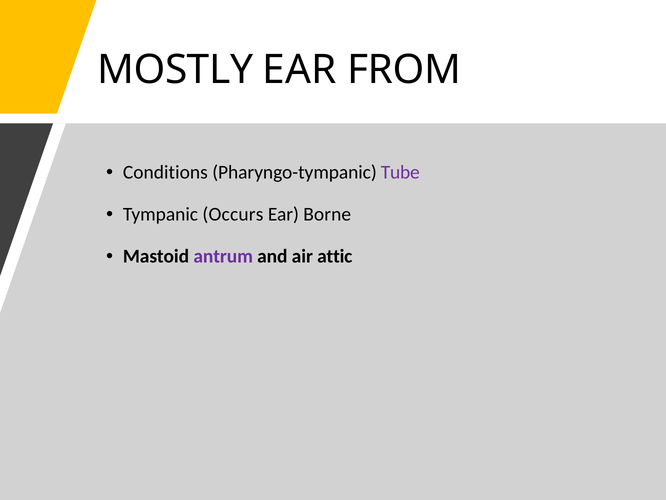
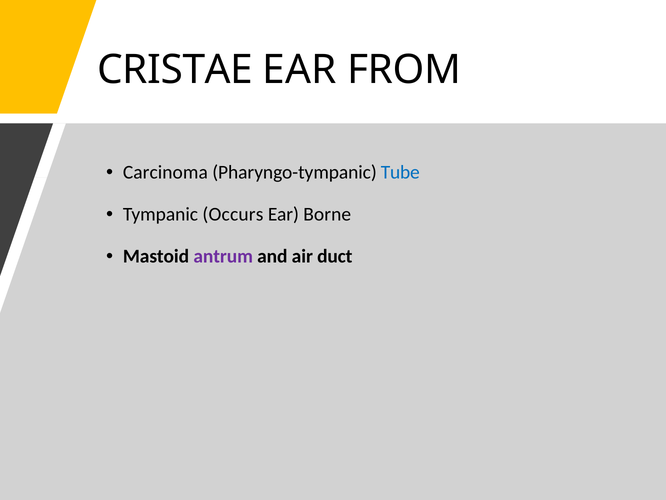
MOSTLY: MOSTLY -> CRISTAE
Conditions: Conditions -> Carcinoma
Tube colour: purple -> blue
attic: attic -> duct
